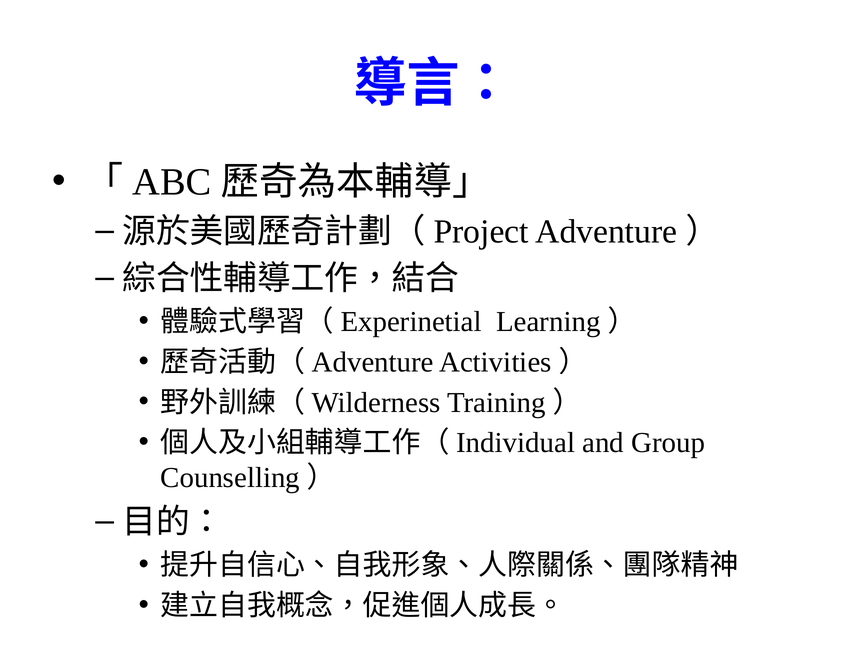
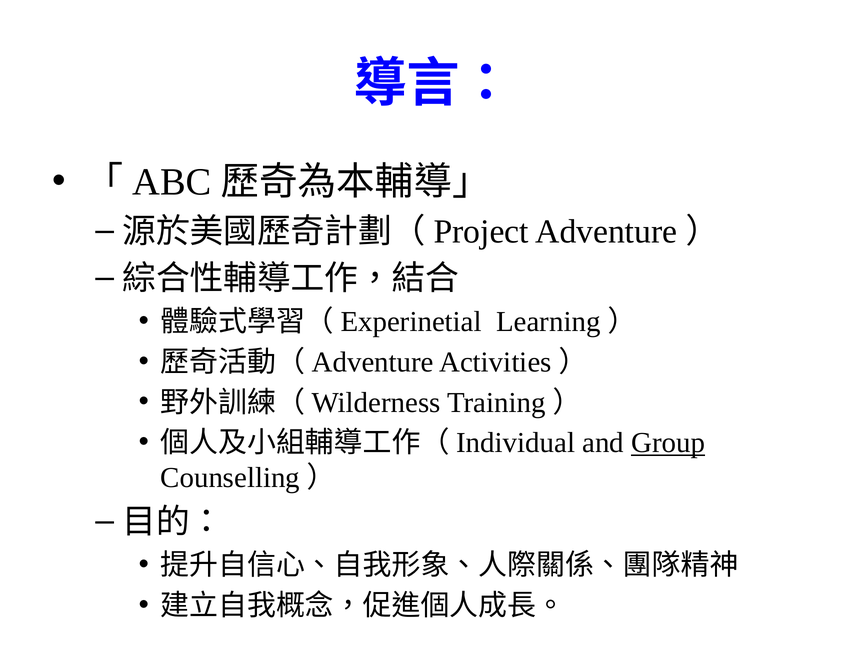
Group underline: none -> present
